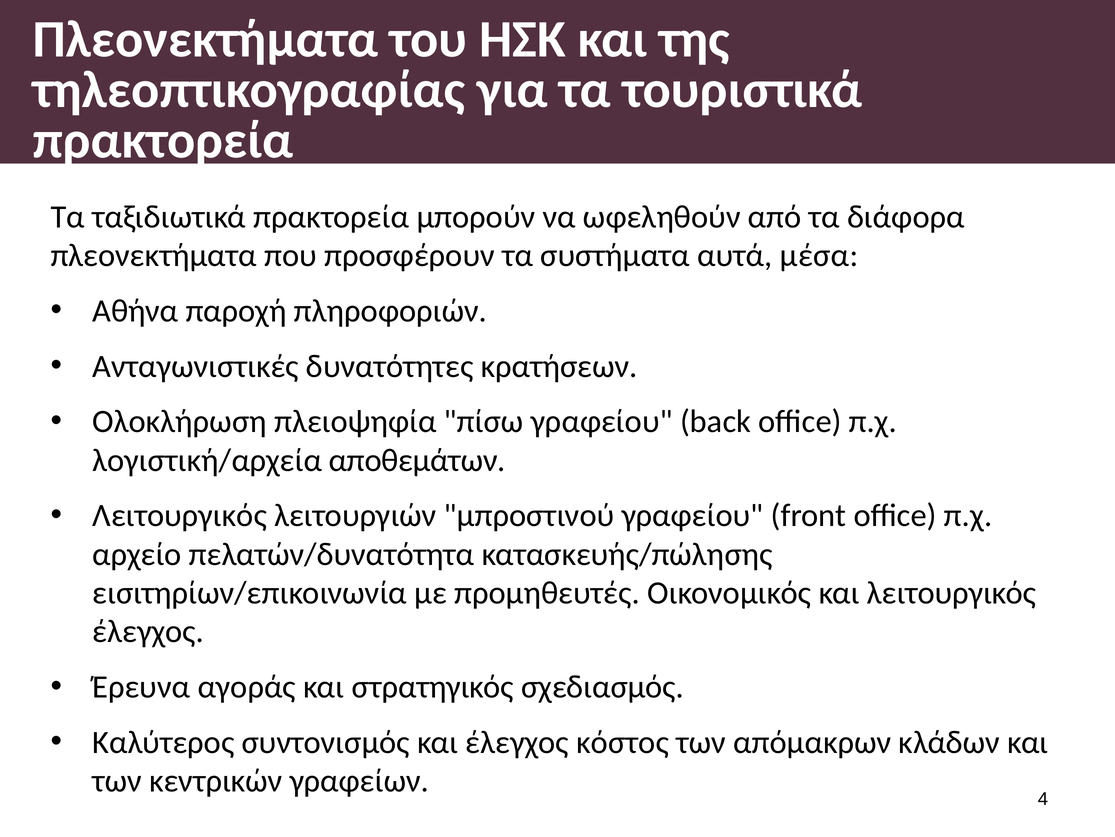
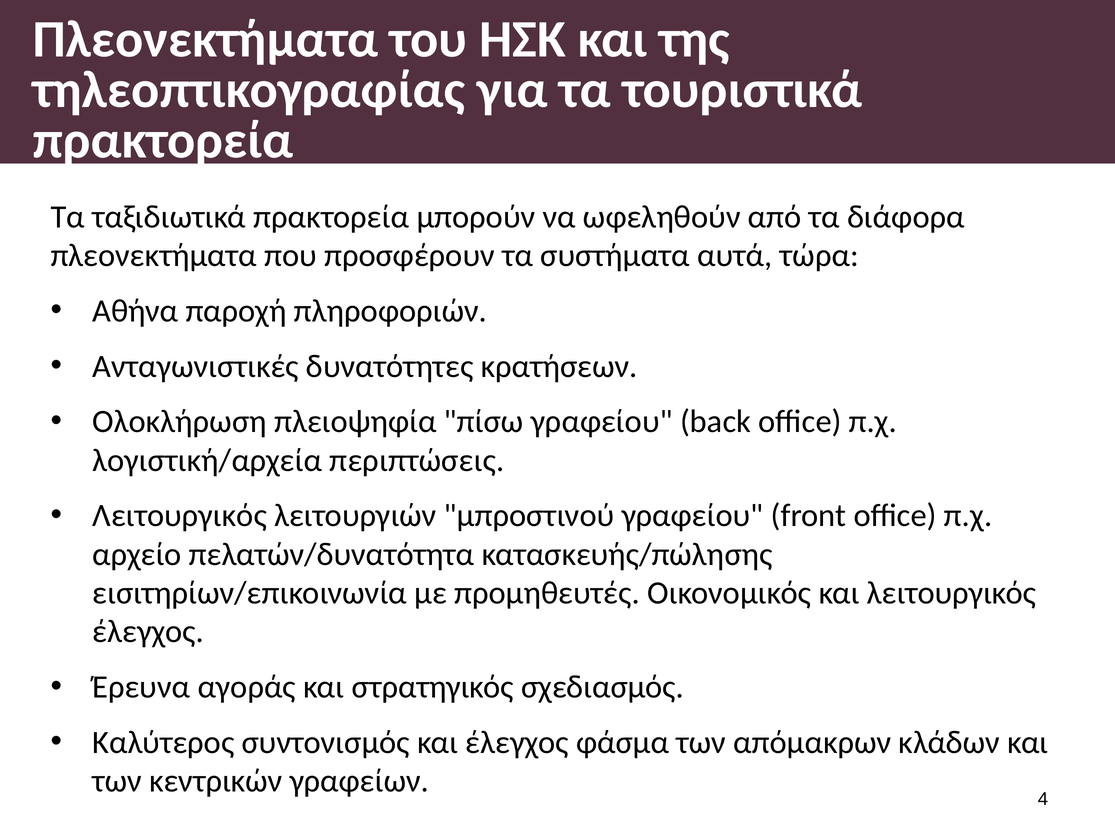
μέσα: μέσα -> τώρα
αποθεμάτων: αποθεμάτων -> περιπτώσεις
κόστος: κόστος -> φάσμα
